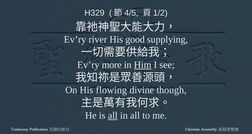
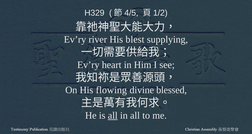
good: good -> blest
more: more -> heart
Him underline: present -> none
though: though -> blessed
